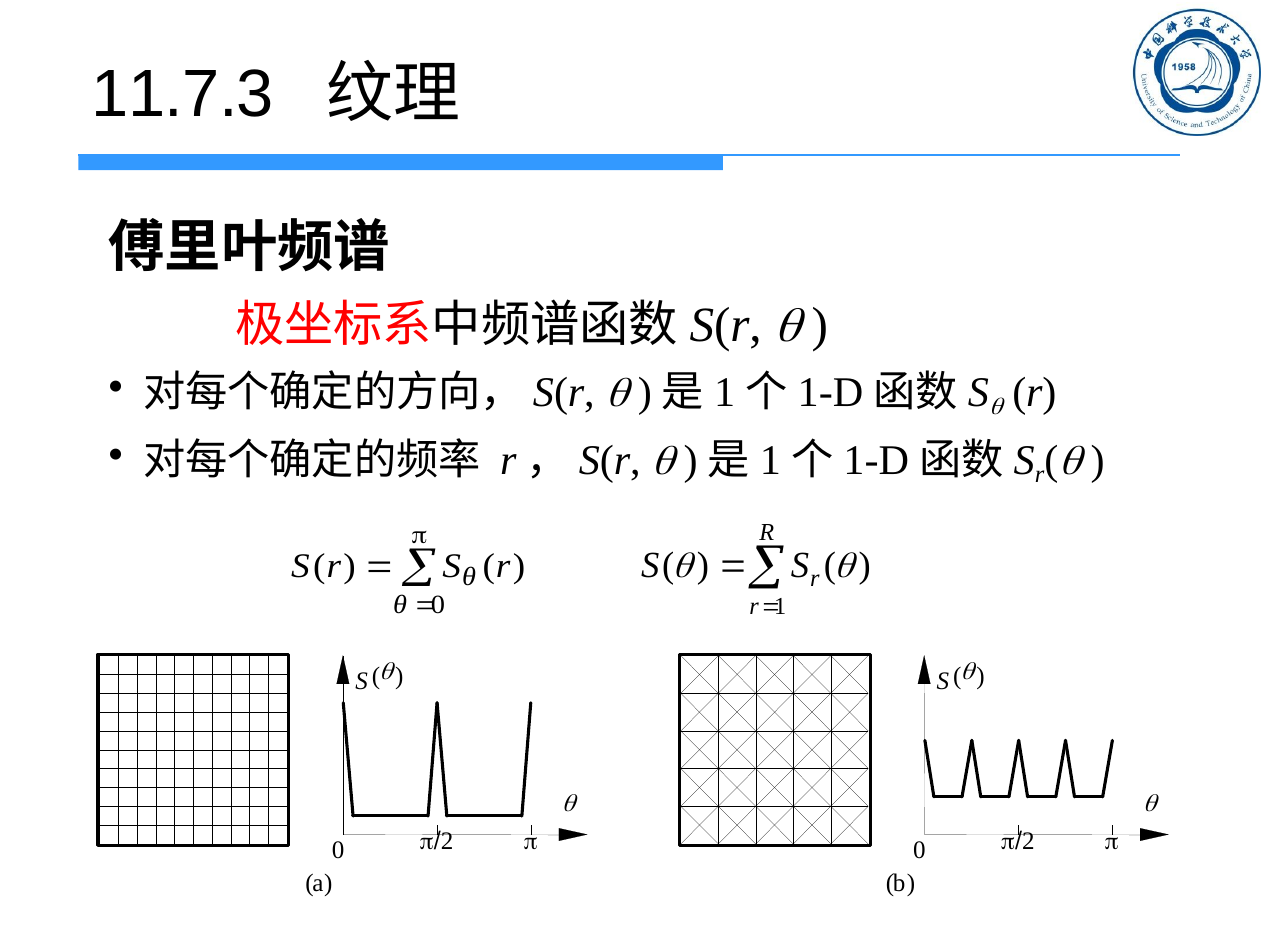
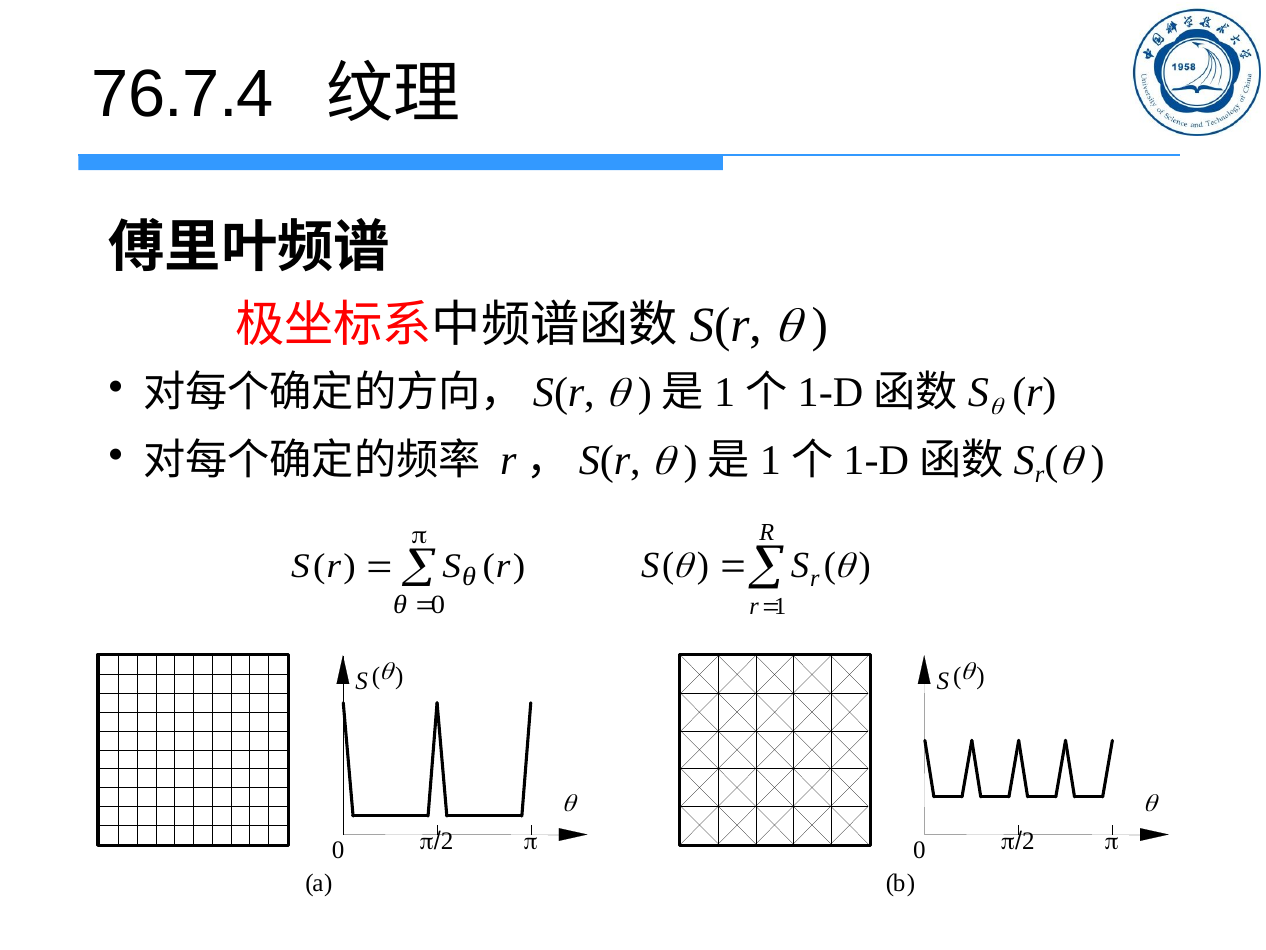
11.7.3: 11.7.3 -> 76.7.4
